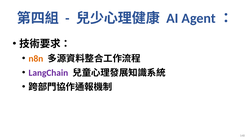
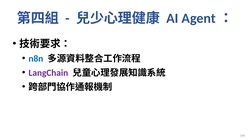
n8n colour: orange -> blue
